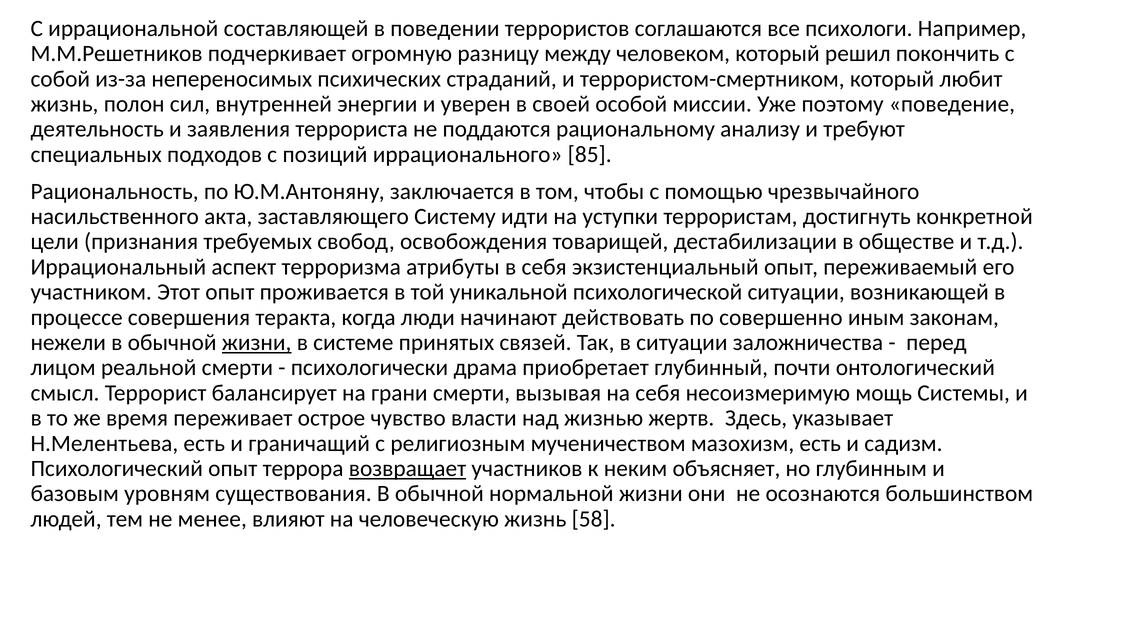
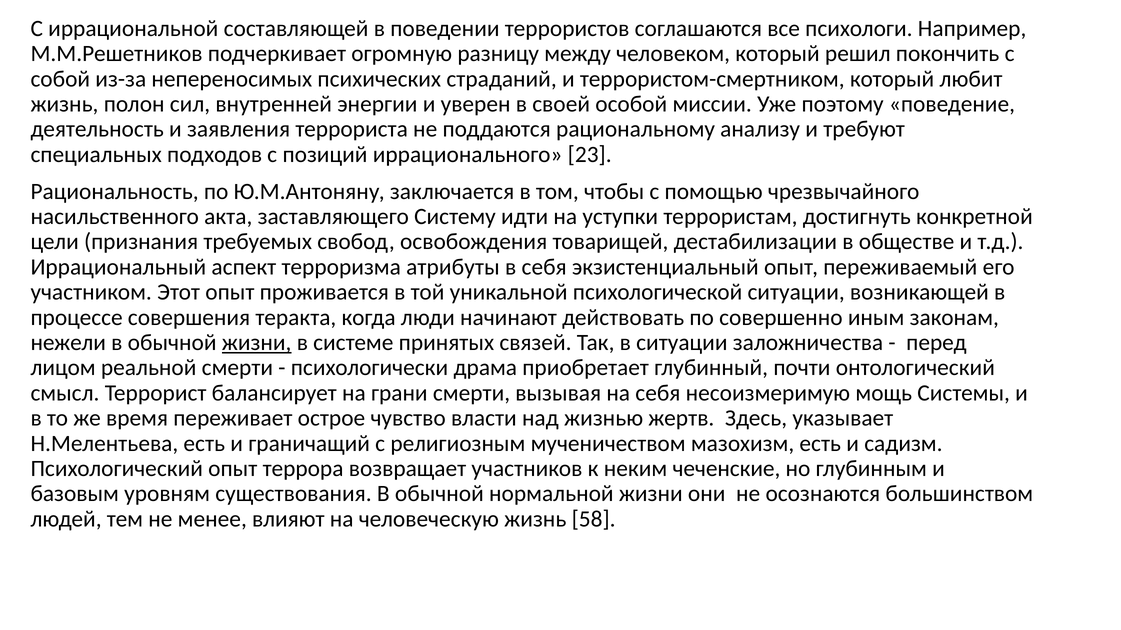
85: 85 -> 23
возвращает underline: present -> none
объясняет: объясняет -> чеченские
